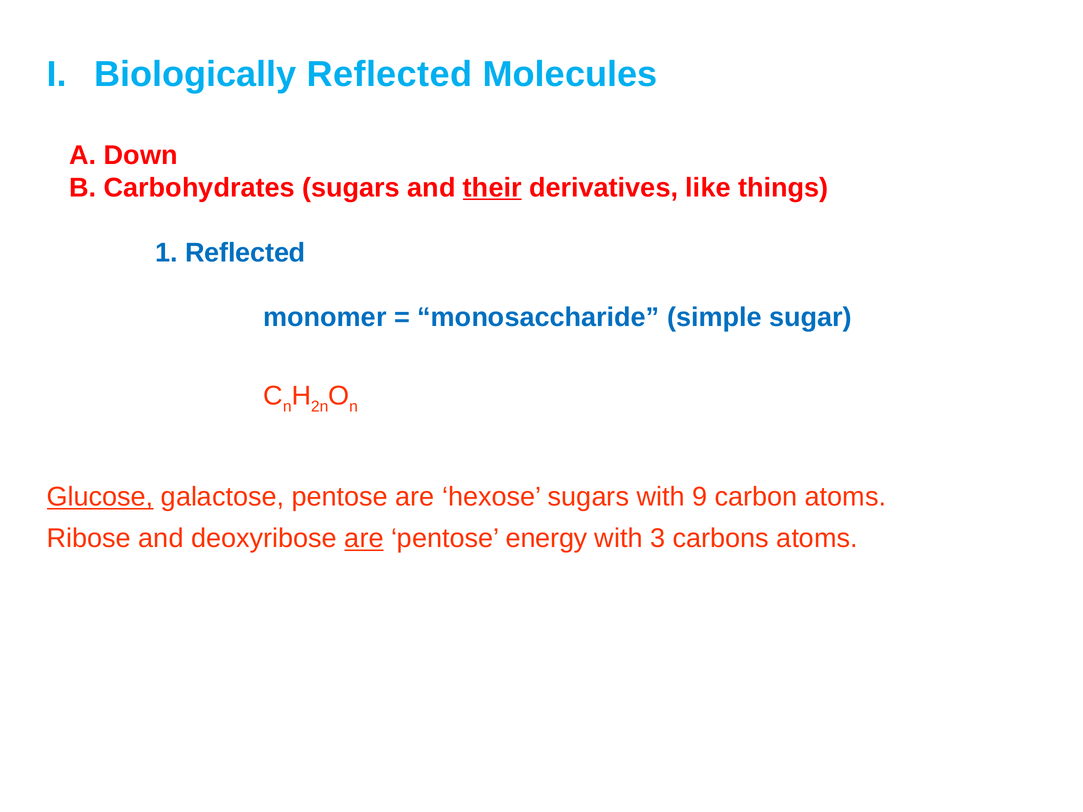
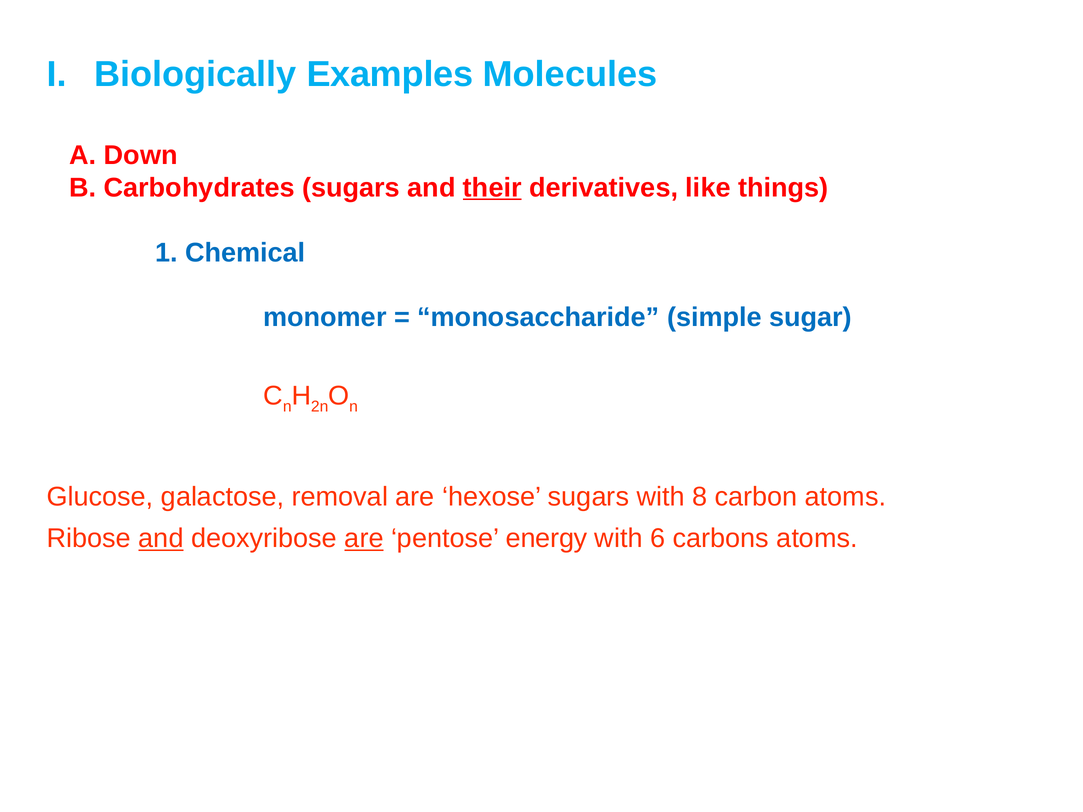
Biologically Reflected: Reflected -> Examples
1 Reflected: Reflected -> Chemical
Glucose underline: present -> none
galactose pentose: pentose -> removal
9: 9 -> 8
and at (161, 539) underline: none -> present
3: 3 -> 6
